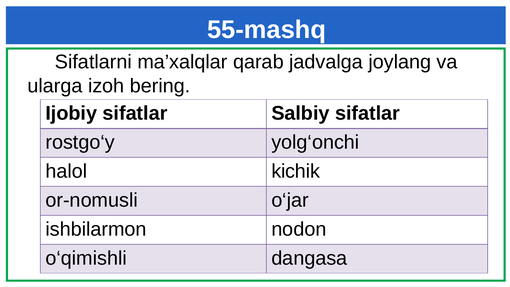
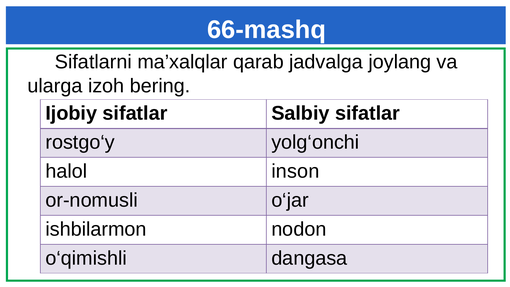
55-mashq: 55-mashq -> 66-mashq
kichik: kichik -> inson
